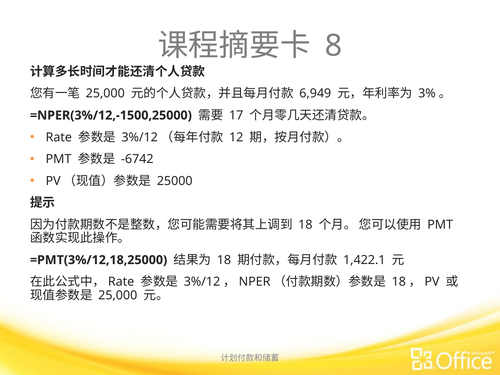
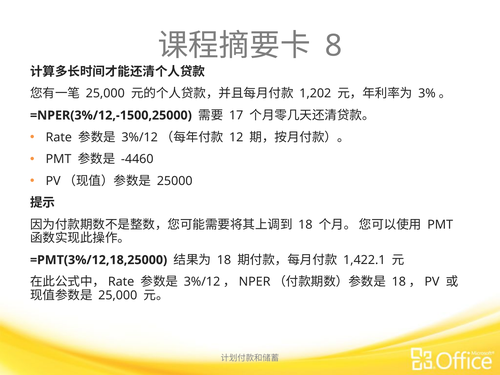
6,949: 6,949 -> 1,202
-6742: -6742 -> -4460
